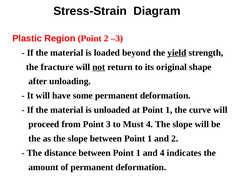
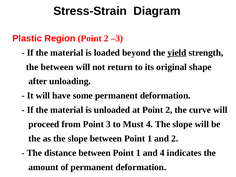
the fracture: fracture -> between
not underline: present -> none
at Point 1: 1 -> 2
